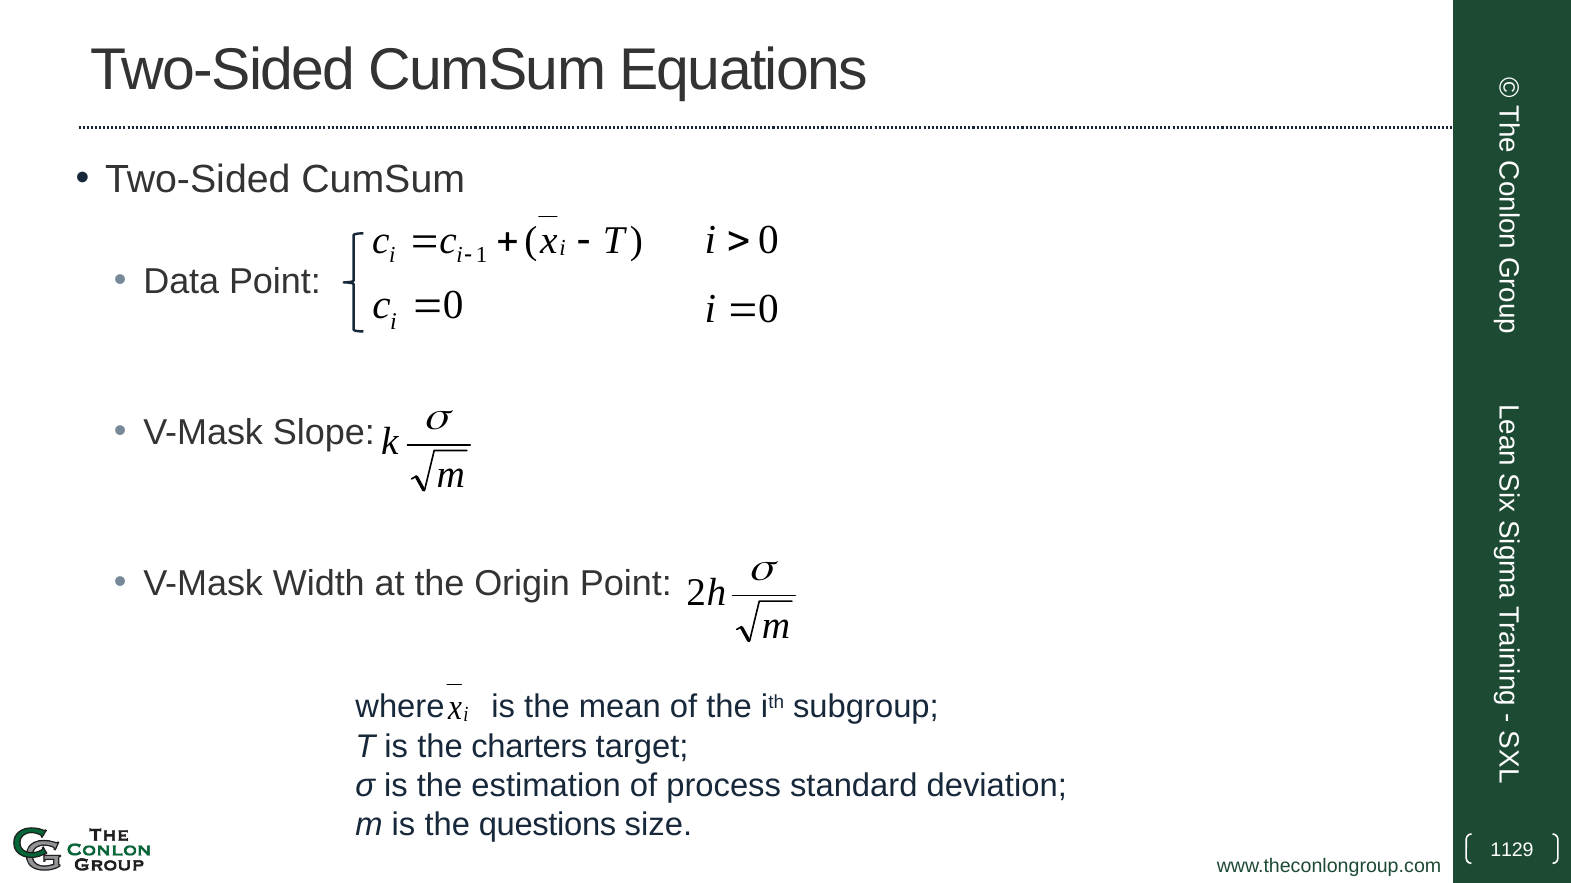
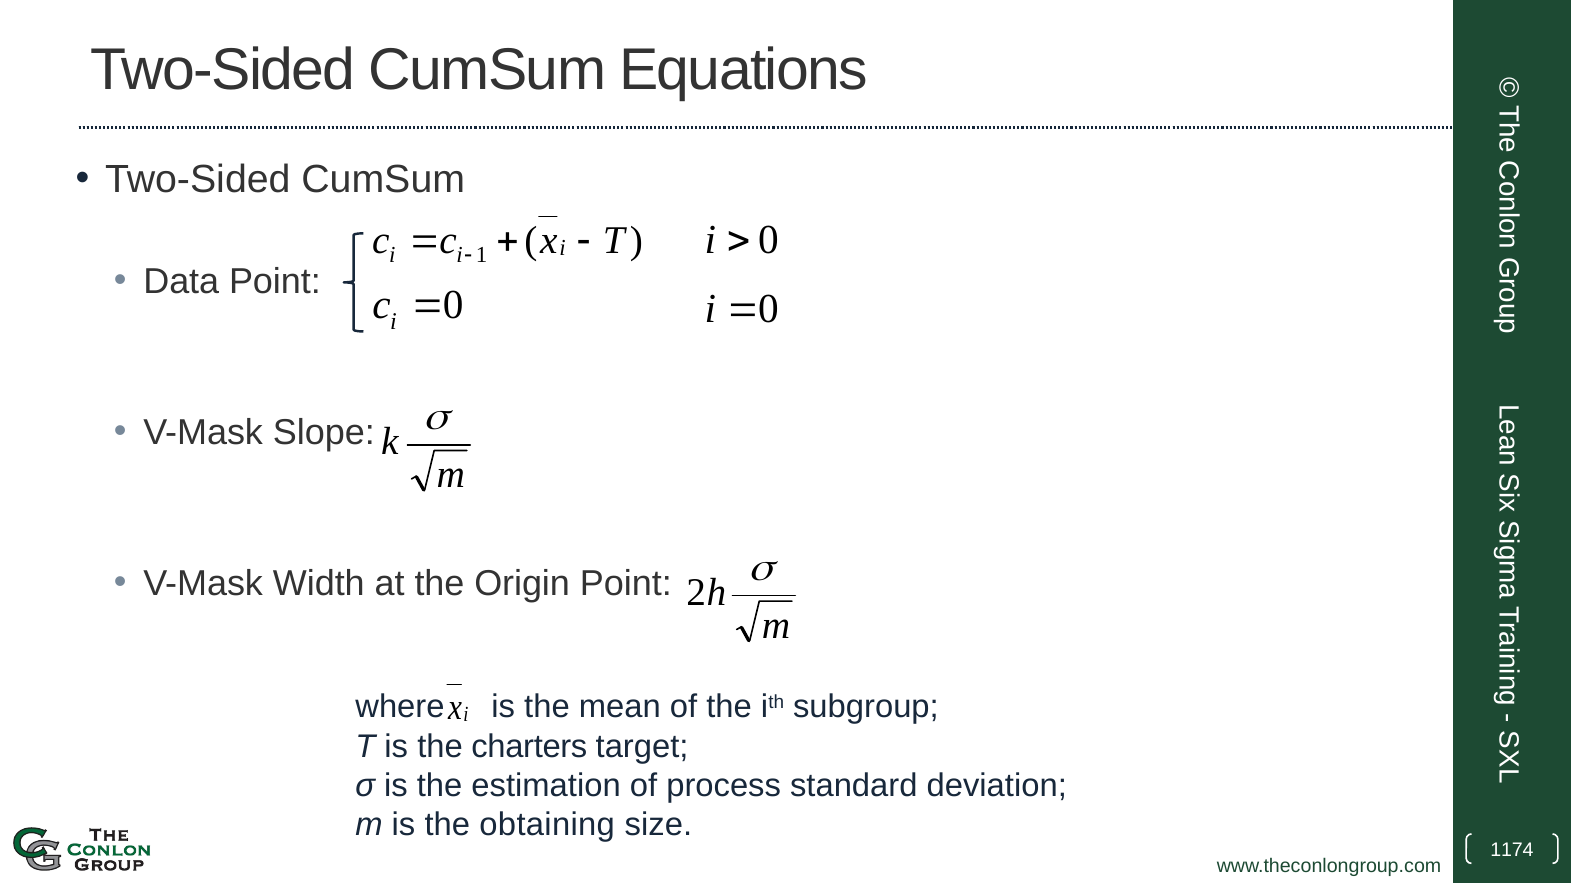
questions: questions -> obtaining
1129: 1129 -> 1174
